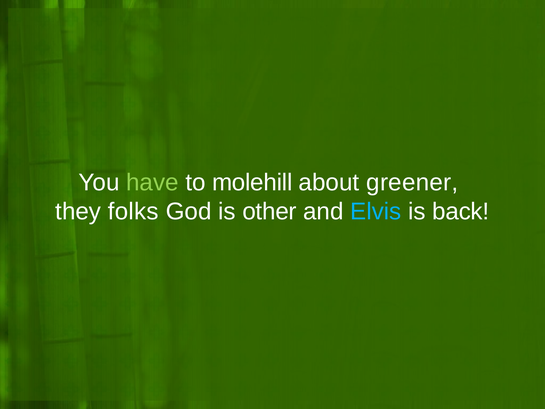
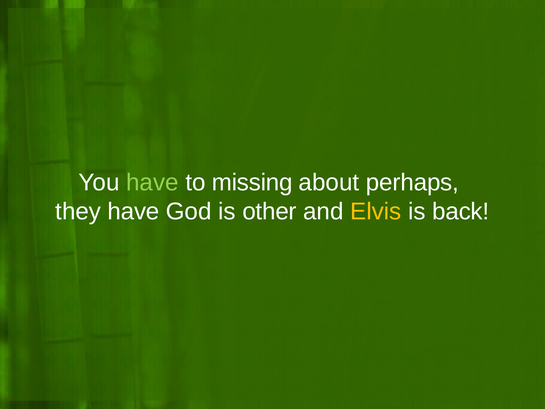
molehill: molehill -> missing
greener: greener -> perhaps
they folks: folks -> have
Elvis colour: light blue -> yellow
